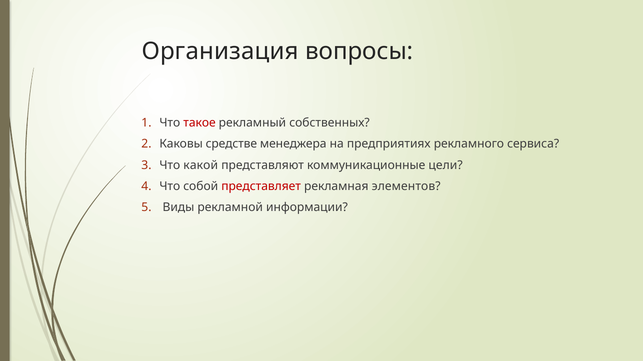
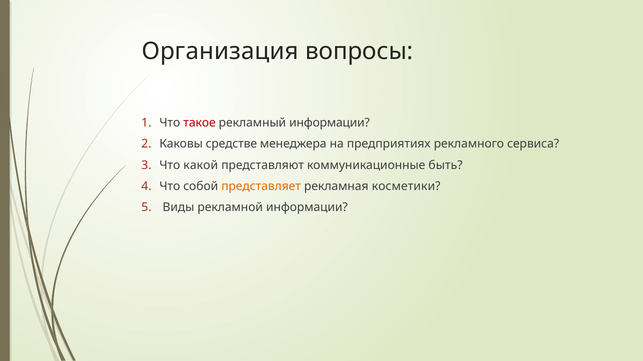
рекламный собственных: собственных -> информации
цели: цели -> быть
представляет colour: red -> orange
элементов: элементов -> косметики
